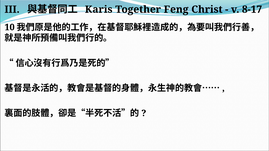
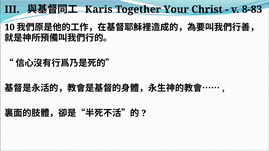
Feng: Feng -> Your
8-17: 8-17 -> 8-83
